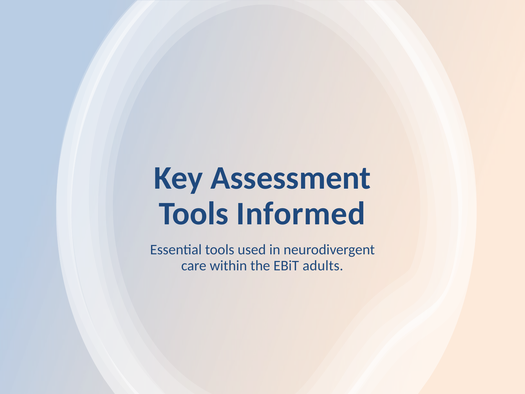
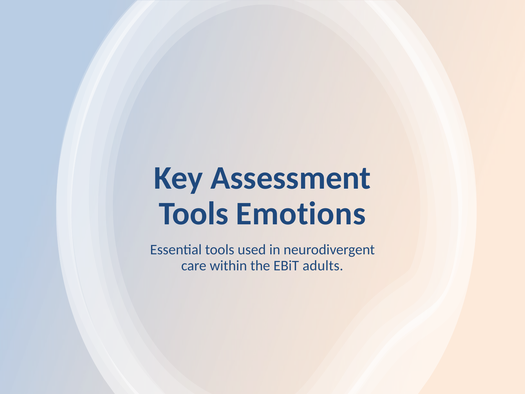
Informed: Informed -> Emotions
